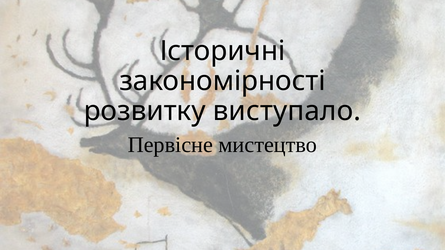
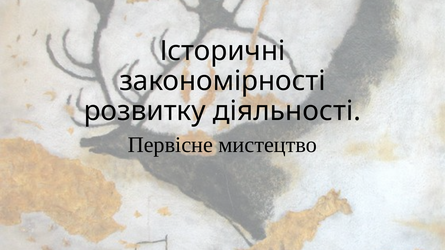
виступало: виступало -> діяльності
